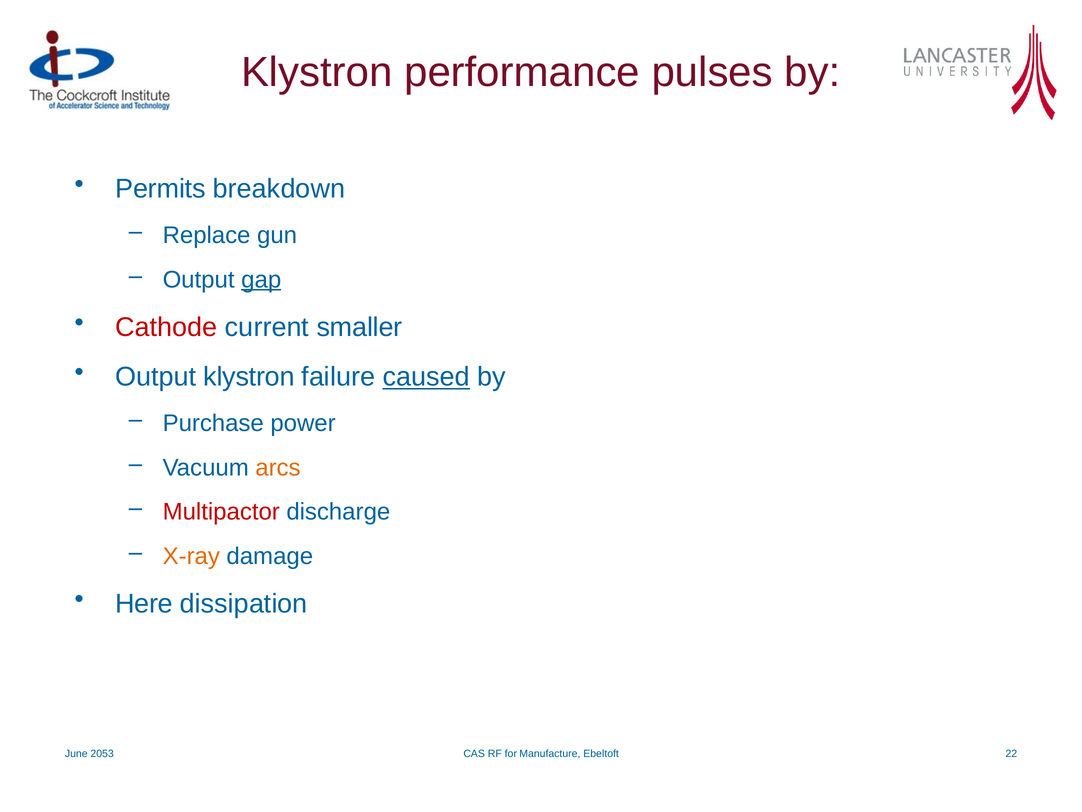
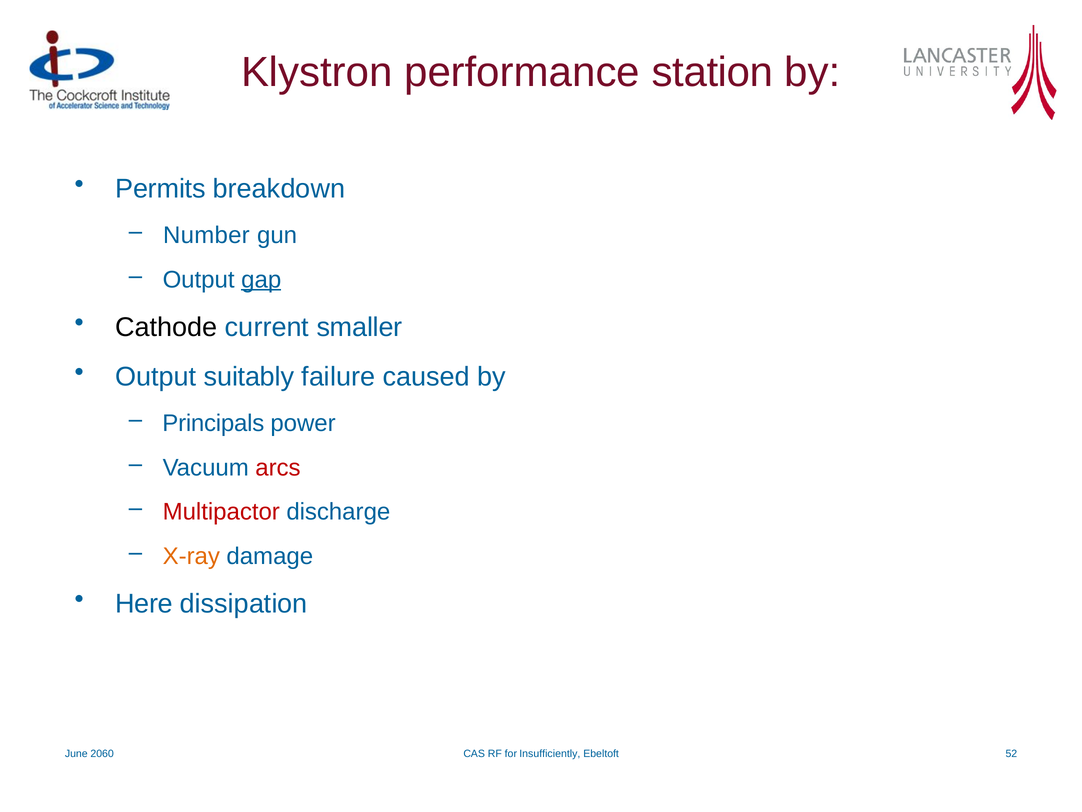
pulses: pulses -> station
Replace: Replace -> Number
Cathode colour: red -> black
Output klystron: klystron -> suitably
caused underline: present -> none
Purchase: Purchase -> Principals
arcs colour: orange -> red
2053: 2053 -> 2060
Manufacture: Manufacture -> Insufficiently
22: 22 -> 52
